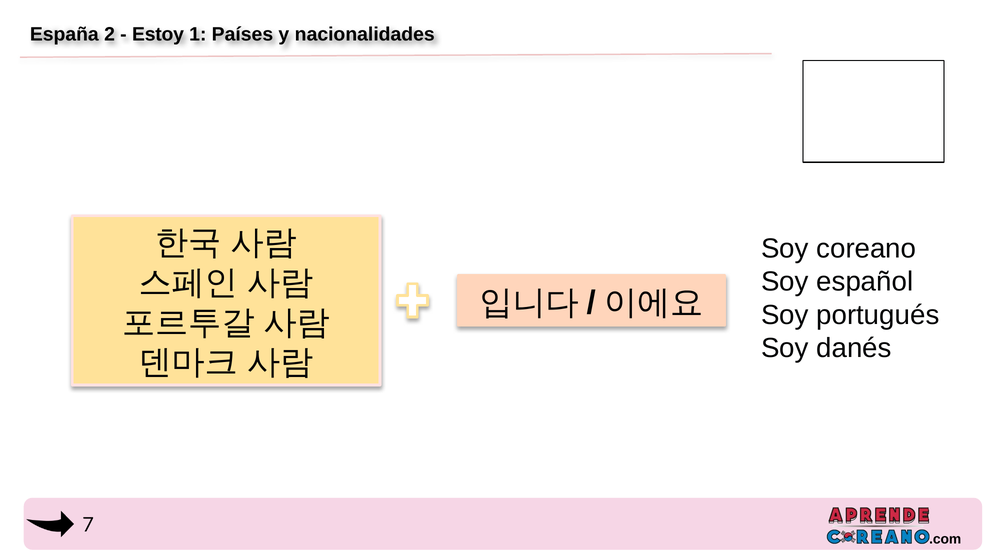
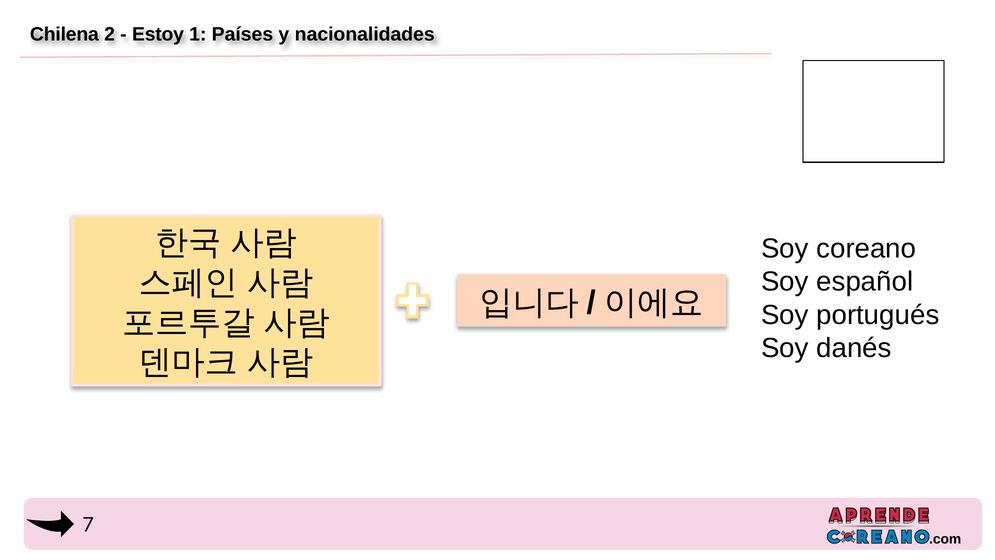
España: España -> Chilena
